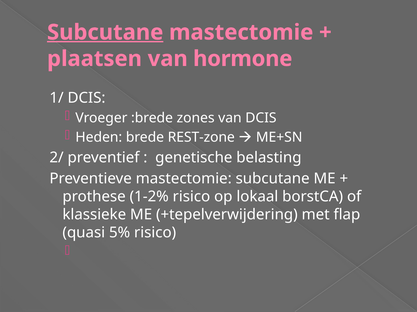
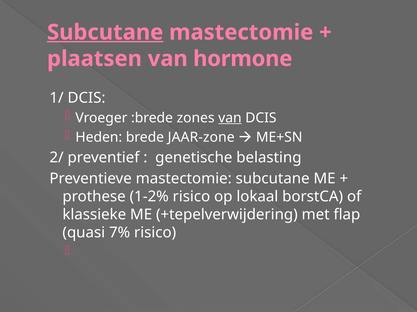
van at (230, 118) underline: none -> present
REST-zone: REST-zone -> JAAR-zone
5%: 5% -> 7%
